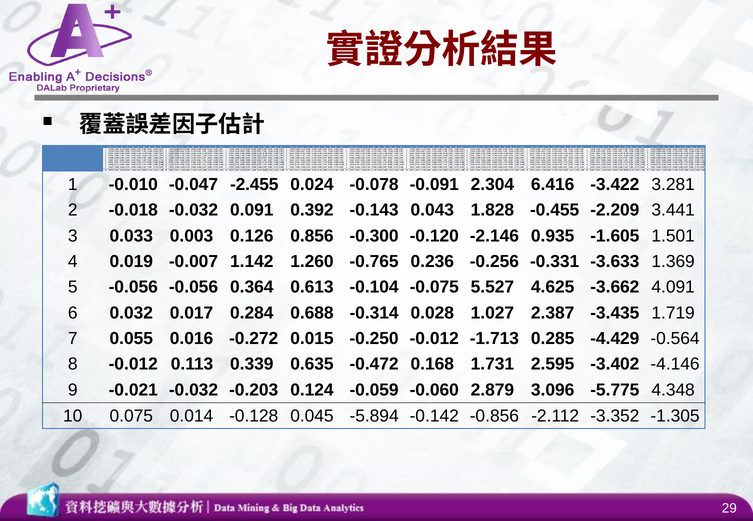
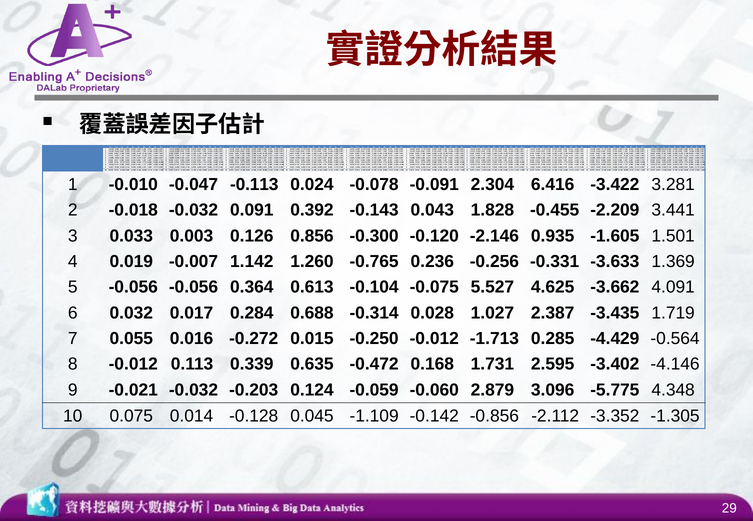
-2.455: -2.455 -> -0.113
-5.894: -5.894 -> -1.109
